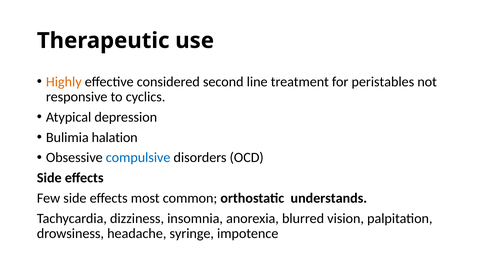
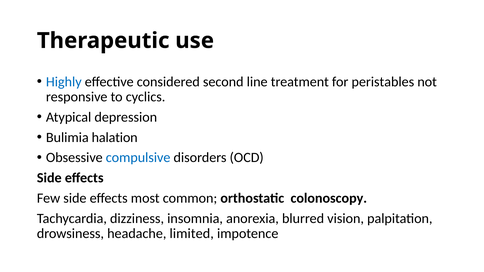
Highly colour: orange -> blue
understands: understands -> colonoscopy
syringe: syringe -> limited
